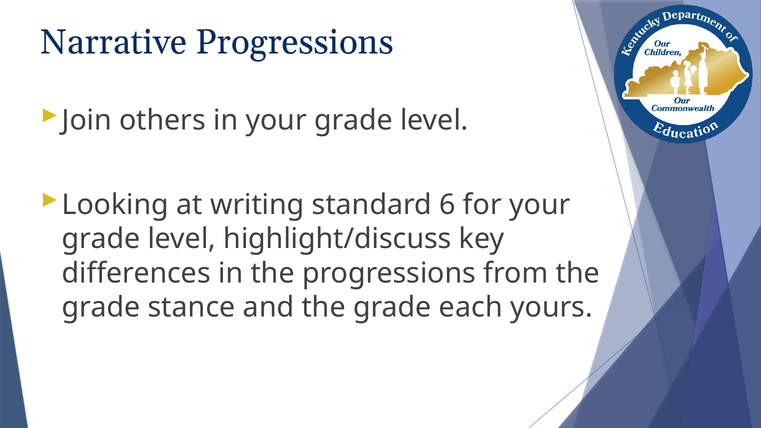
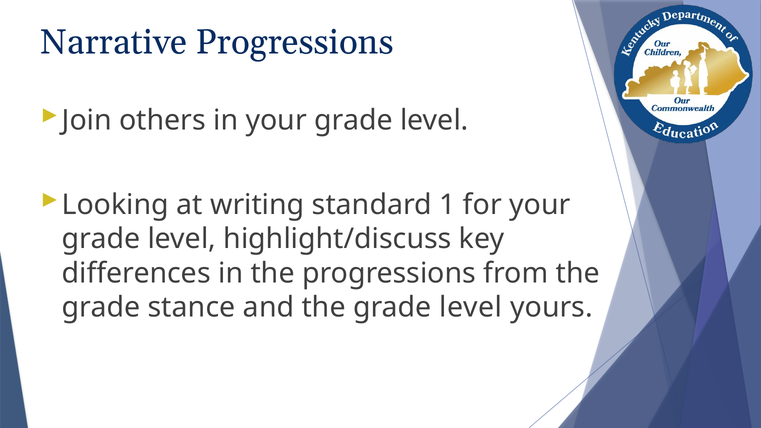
6: 6 -> 1
the grade each: each -> level
